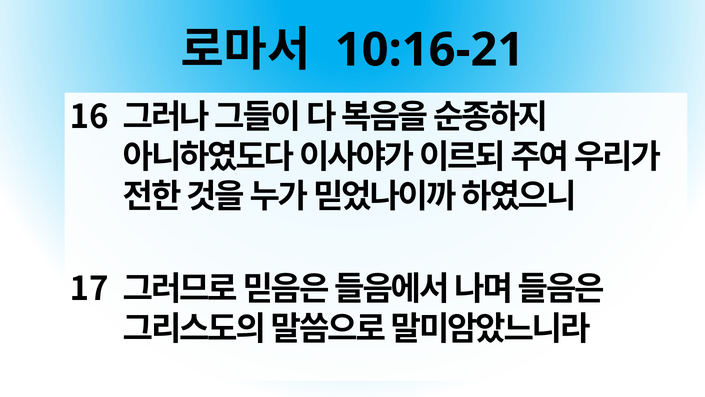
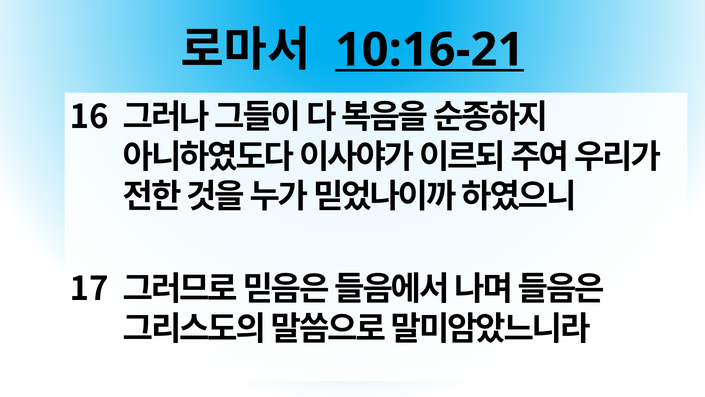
10:16-21 underline: none -> present
